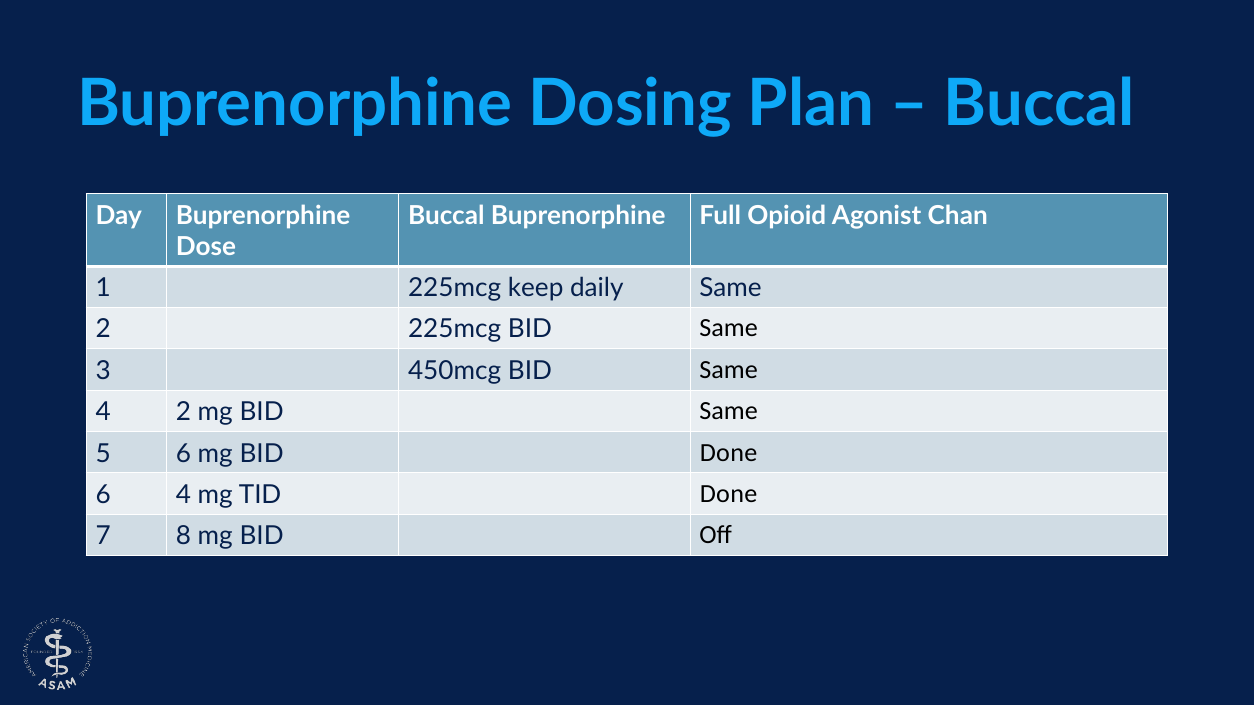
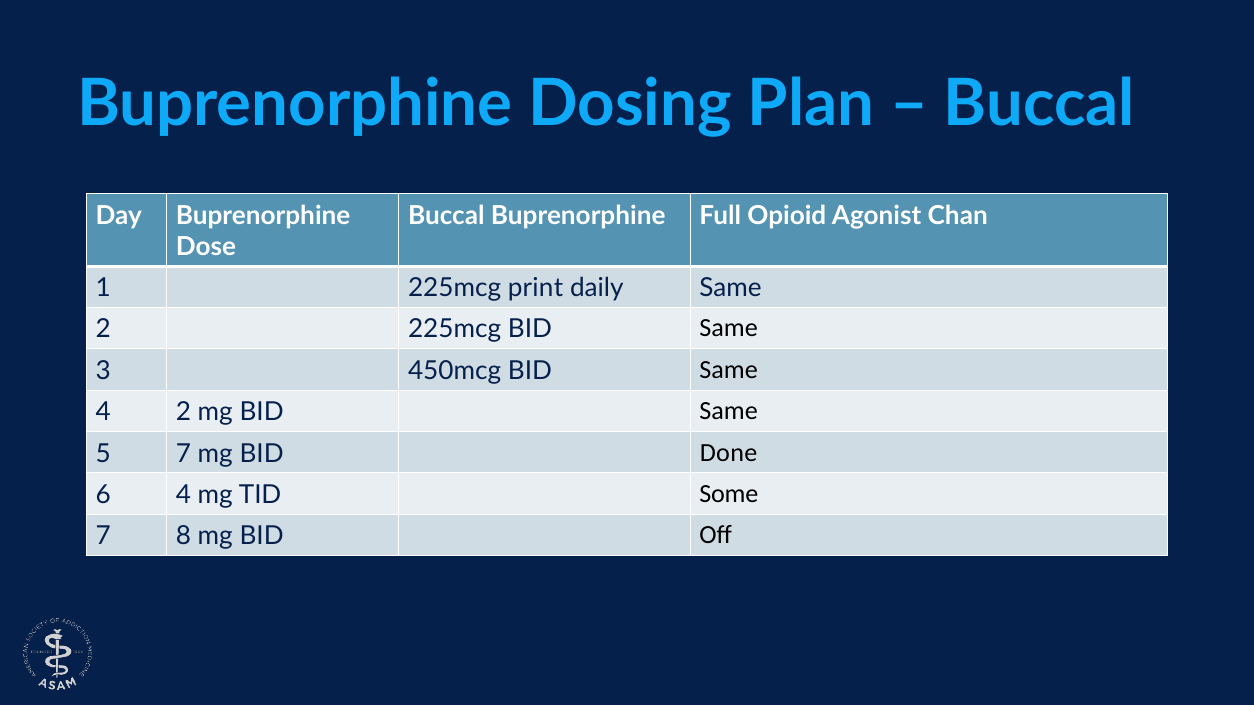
keep: keep -> print
5 6: 6 -> 7
TID Done: Done -> Some
